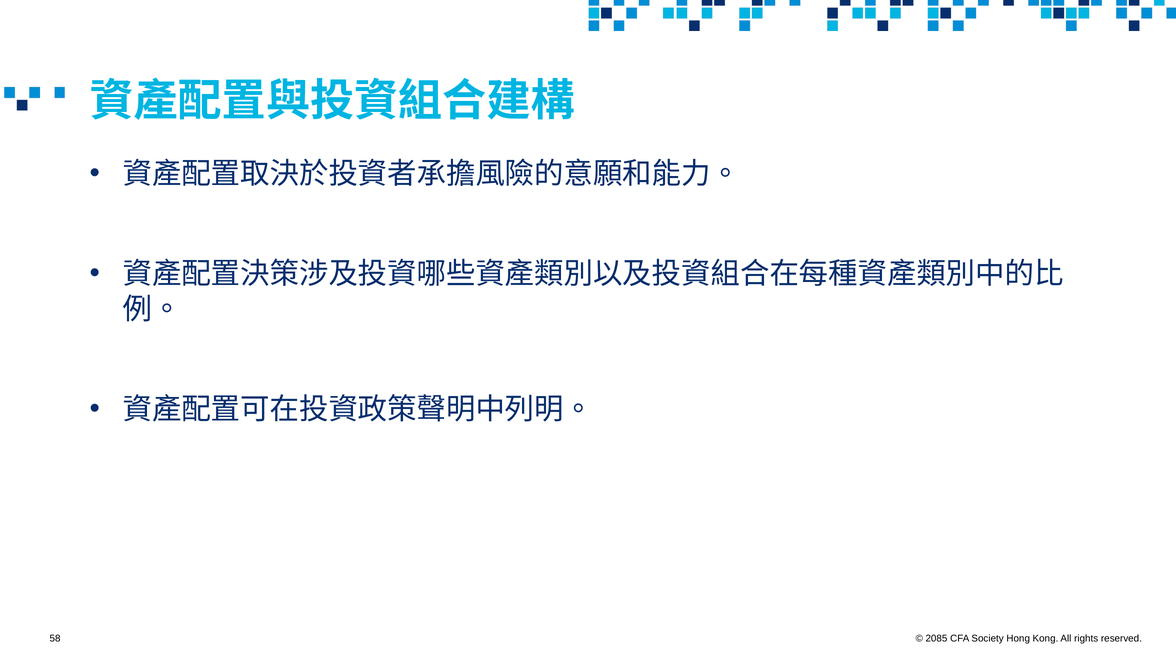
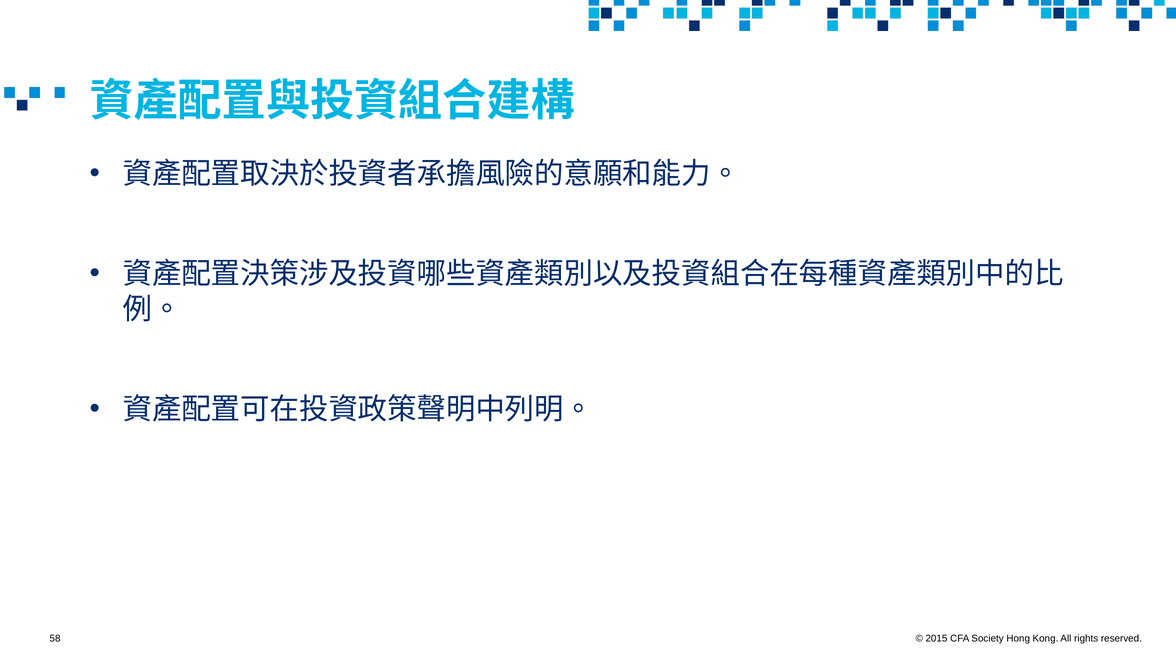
2085: 2085 -> 2015
